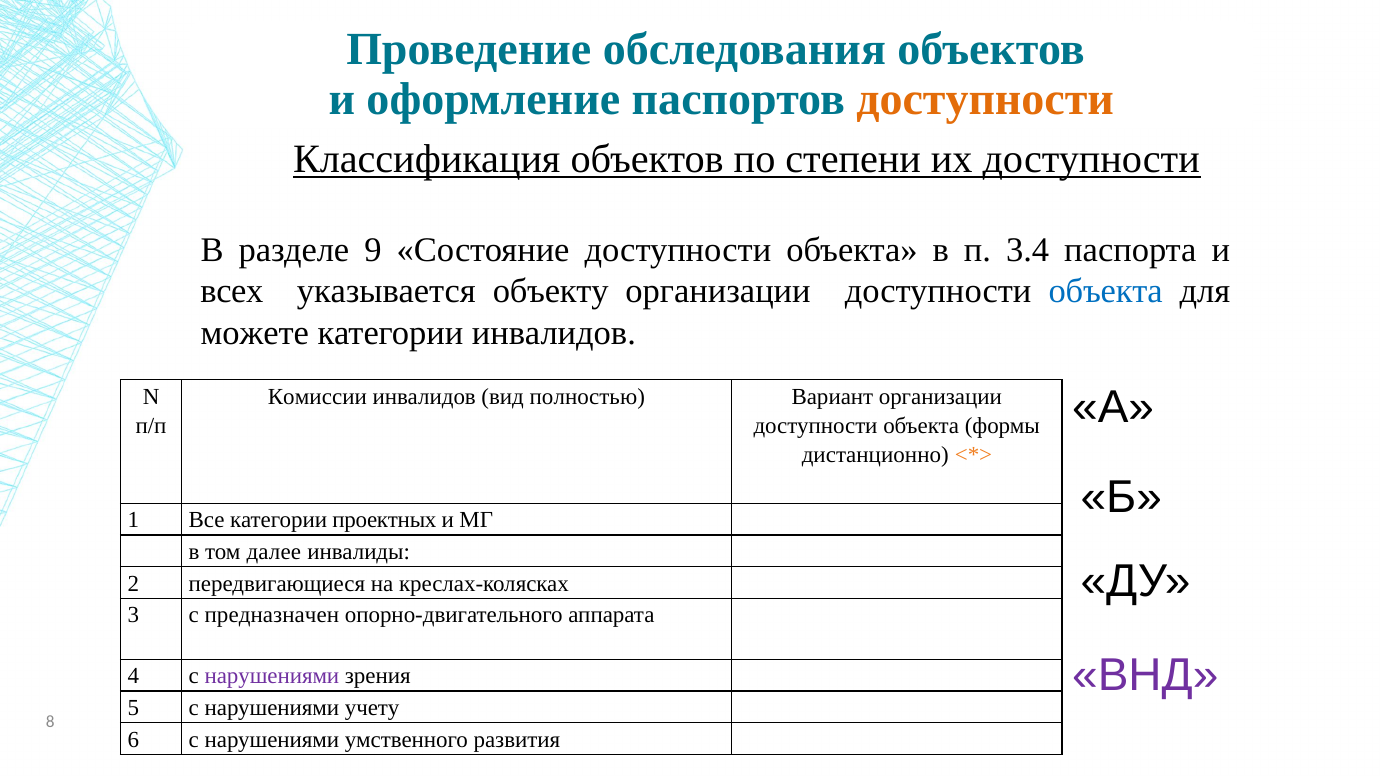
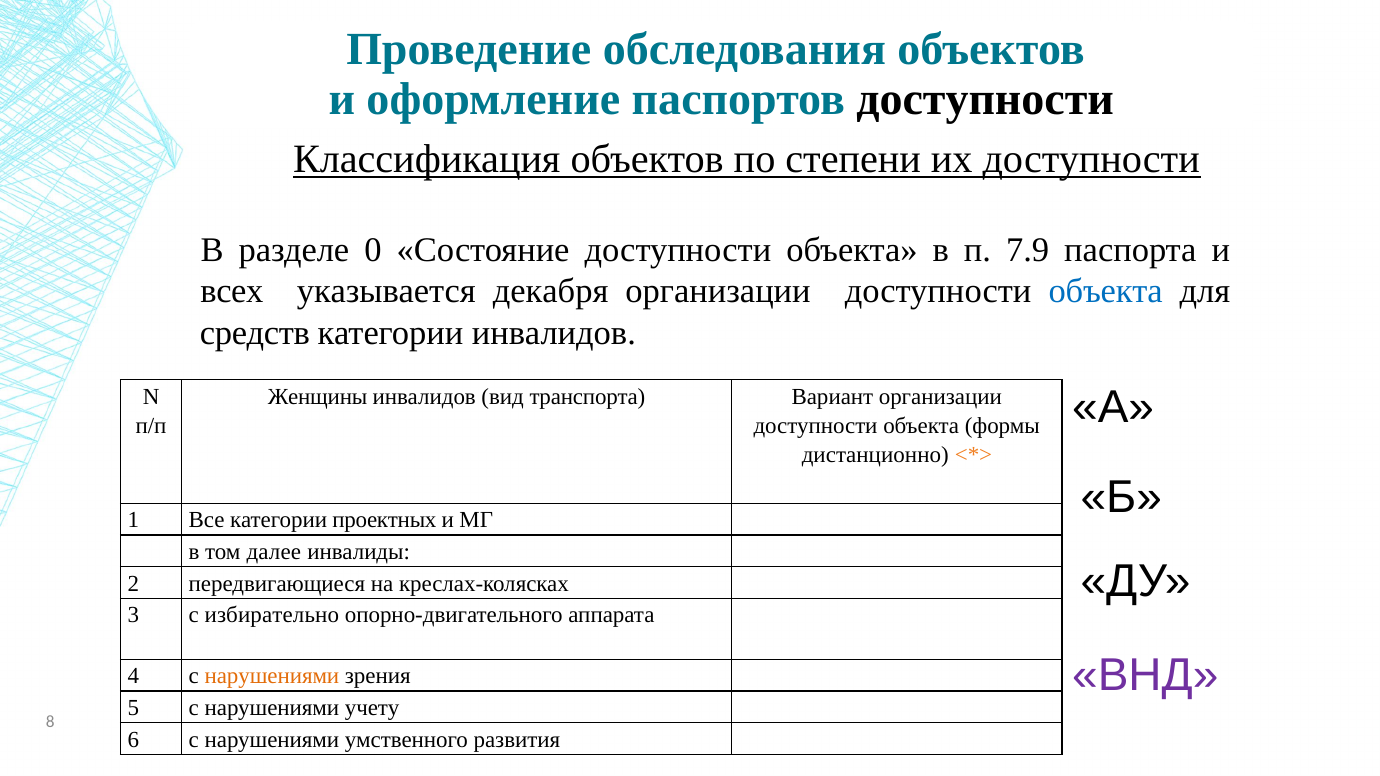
доступности at (985, 99) colour: orange -> black
9: 9 -> 0
3.4: 3.4 -> 7.9
объекту: объекту -> декабря
можете: можете -> средств
Комиссии: Комиссии -> Женщины
полностью: полностью -> транспорта
предназначен: предназначен -> избирательно
нарушениями at (272, 676) colour: purple -> orange
